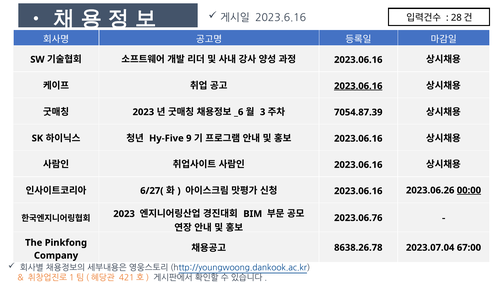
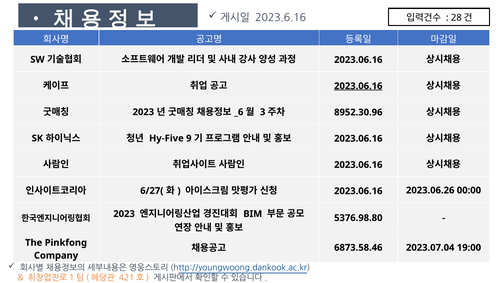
7054.87.39: 7054.87.39 -> 8952.30.96
00:00 underline: present -> none
2023.06.76: 2023.06.76 -> 5376.98.80
8638.26.78: 8638.26.78 -> 6873.58.46
67:00: 67:00 -> 19:00
